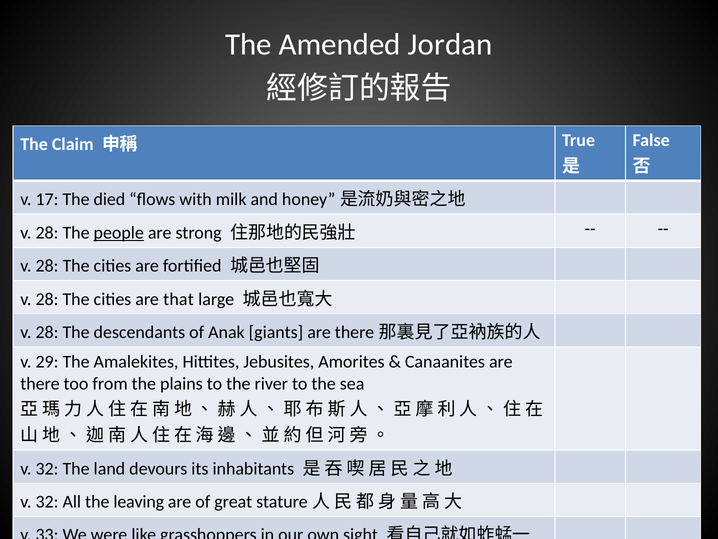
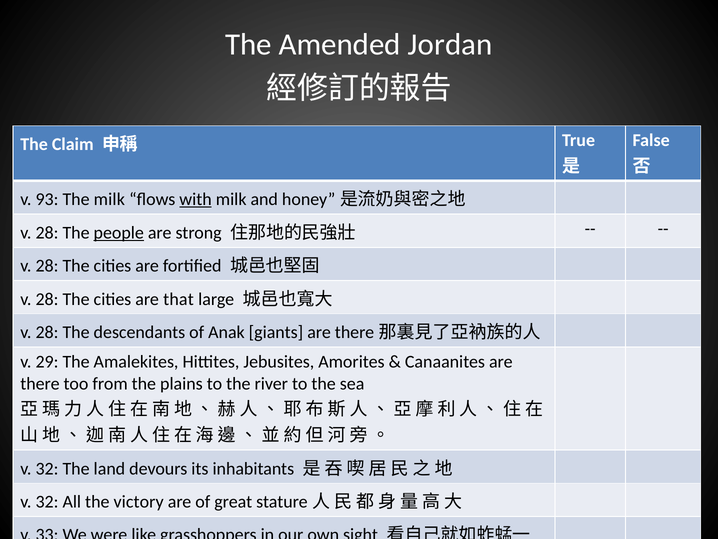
17: 17 -> 93
The died: died -> milk
with underline: none -> present
leaving: leaving -> victory
